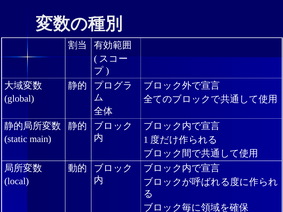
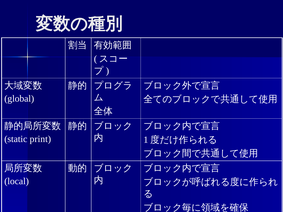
main: main -> print
